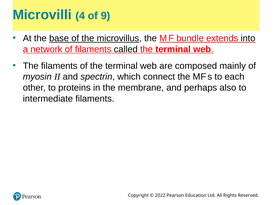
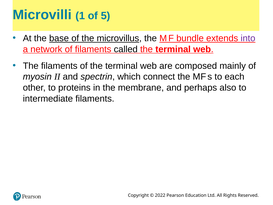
4: 4 -> 1
9: 9 -> 5
into colour: black -> purple
